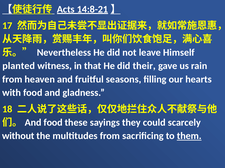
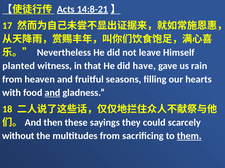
their: their -> have
and at (52, 93) underline: none -> present
food at (53, 123): food -> then
